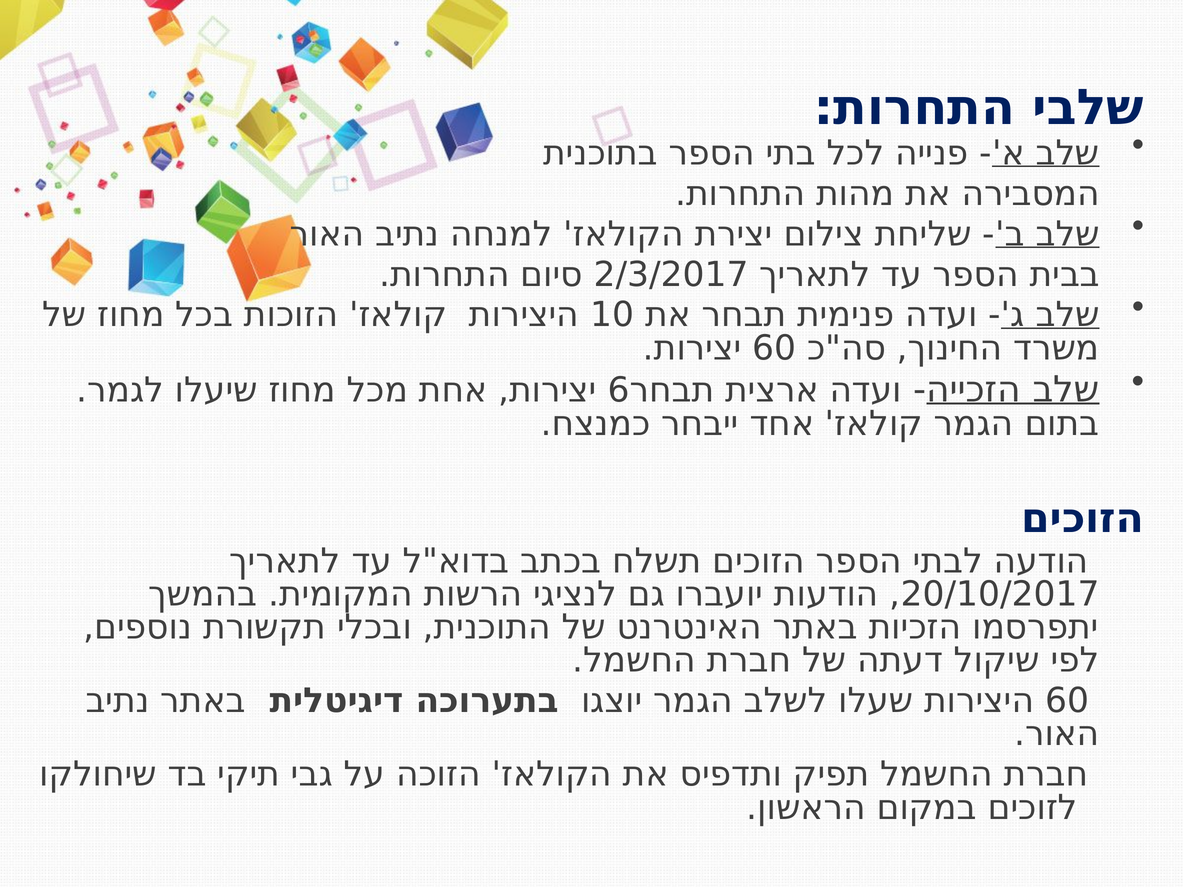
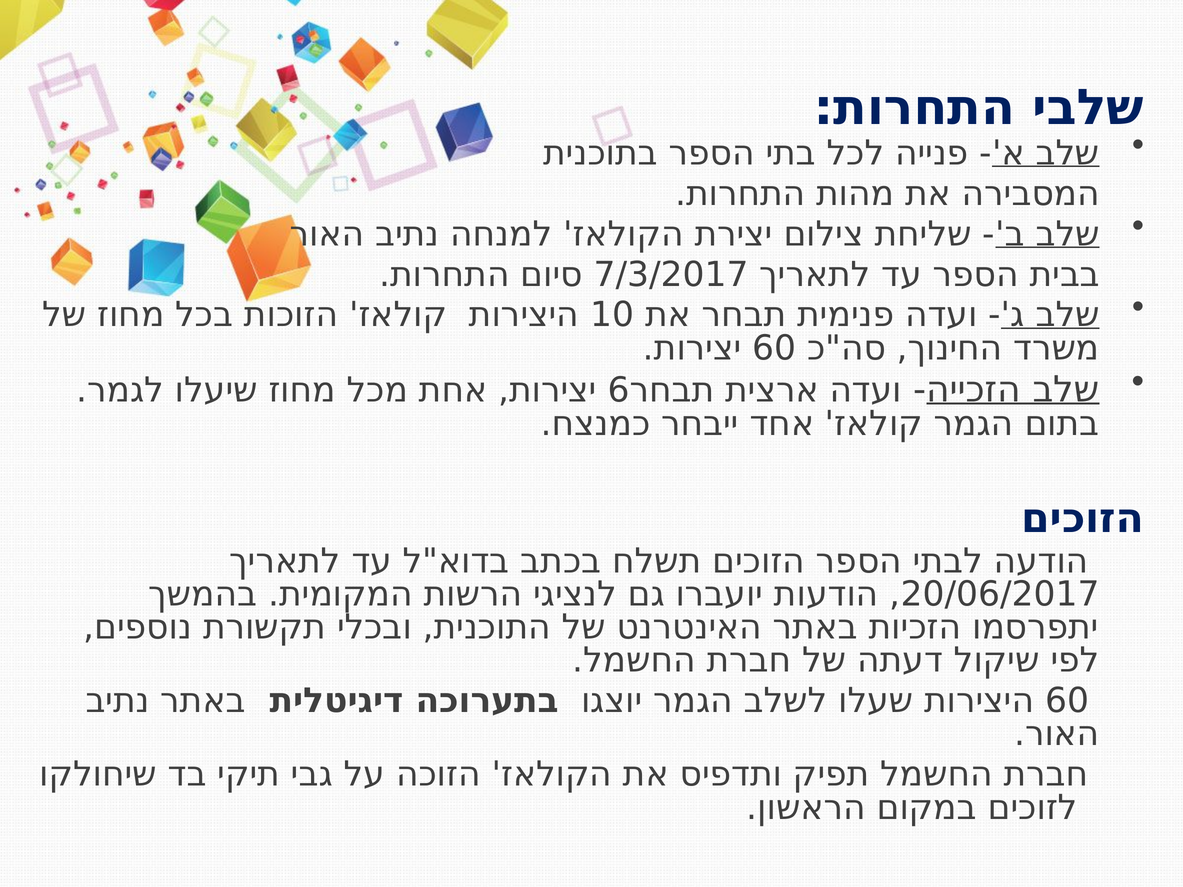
2/3/2017: 2/3/2017 -> 7/3/2017
20/10/2017: 20/10/2017 -> 20/06/2017
